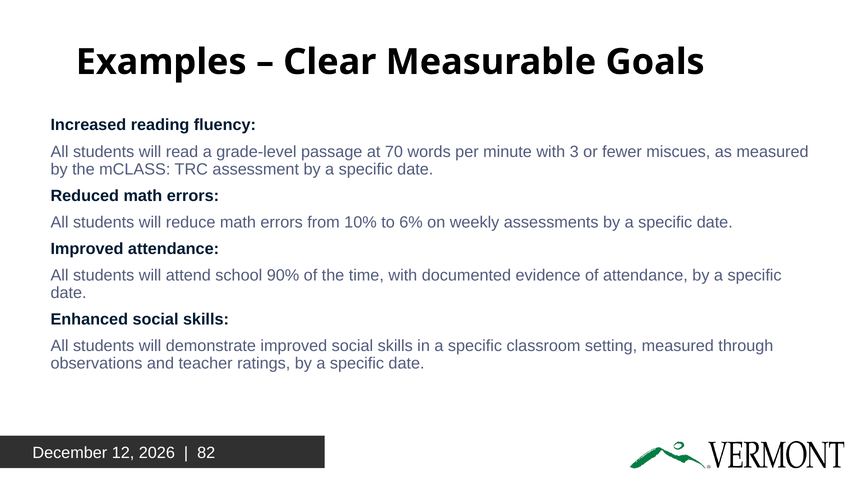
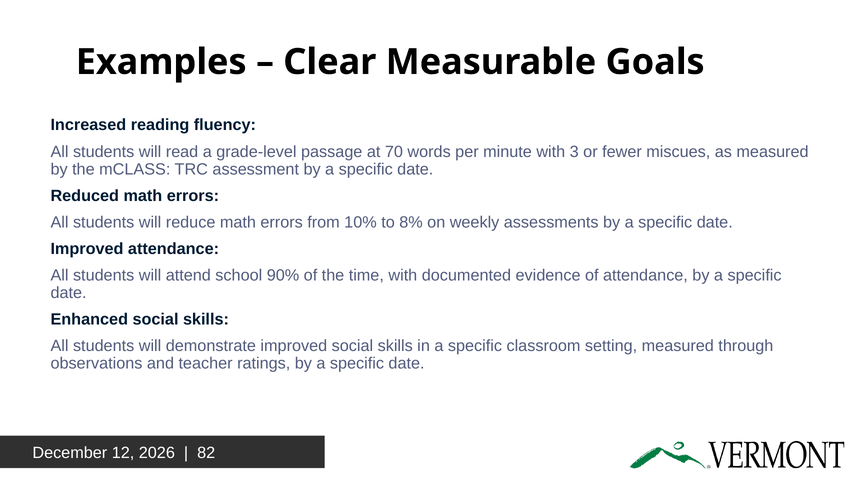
6%: 6% -> 8%
